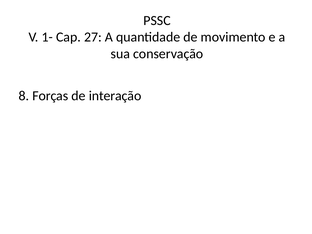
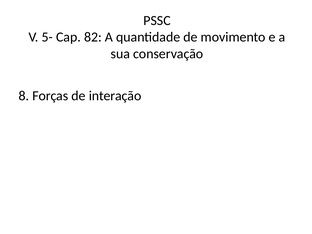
1-: 1- -> 5-
27: 27 -> 82
